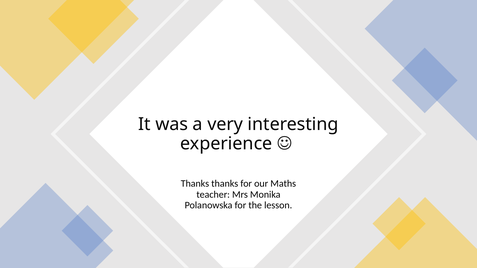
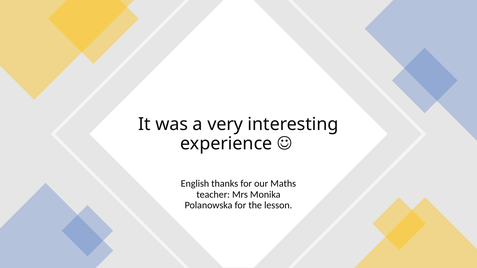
Thanks at (195, 184): Thanks -> English
